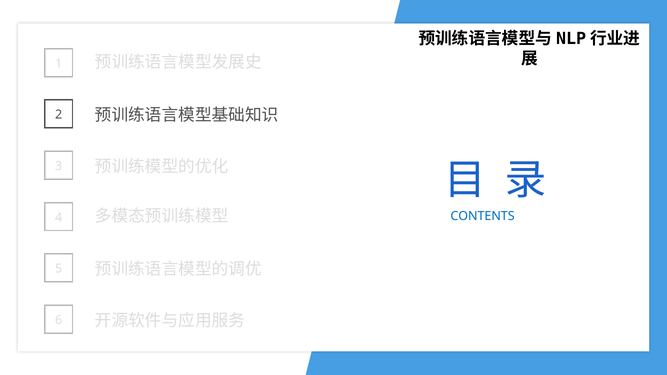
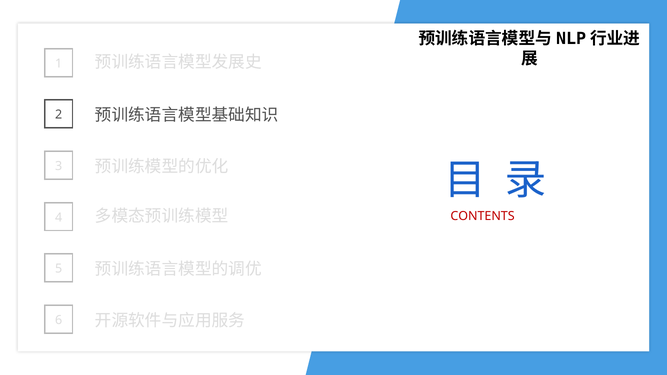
CONTENTS colour: blue -> red
